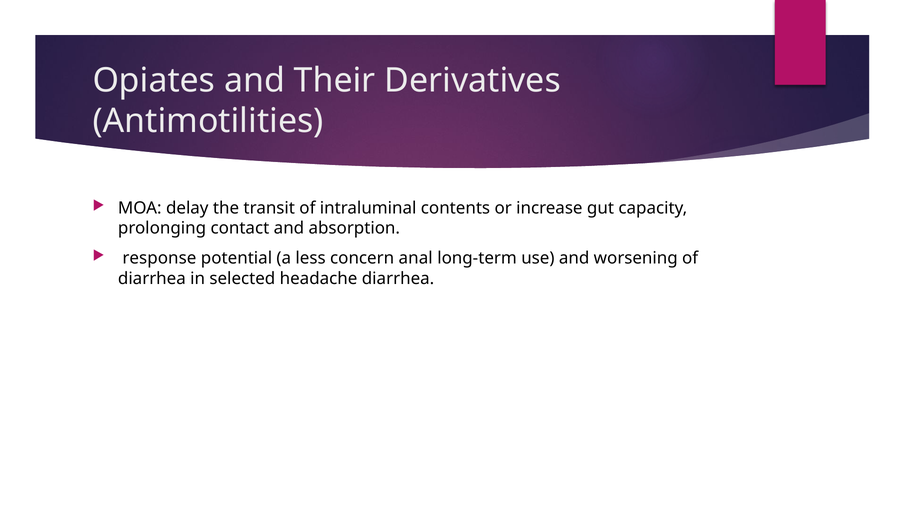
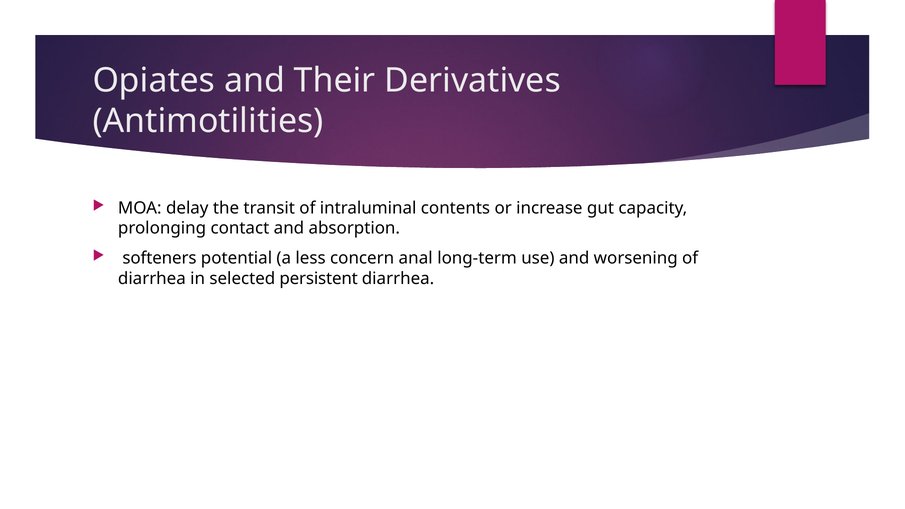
response: response -> softeners
headache: headache -> persistent
